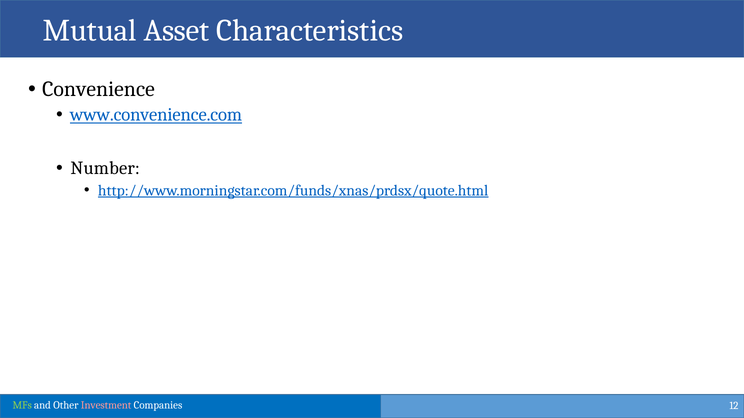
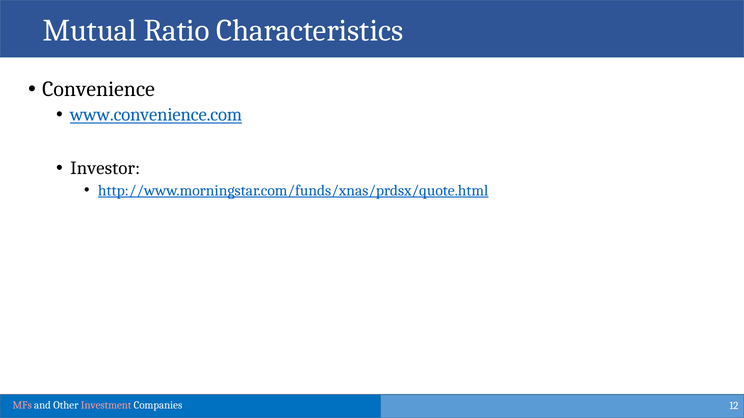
Asset: Asset -> Ratio
Number: Number -> Investor
MFs colour: light green -> pink
